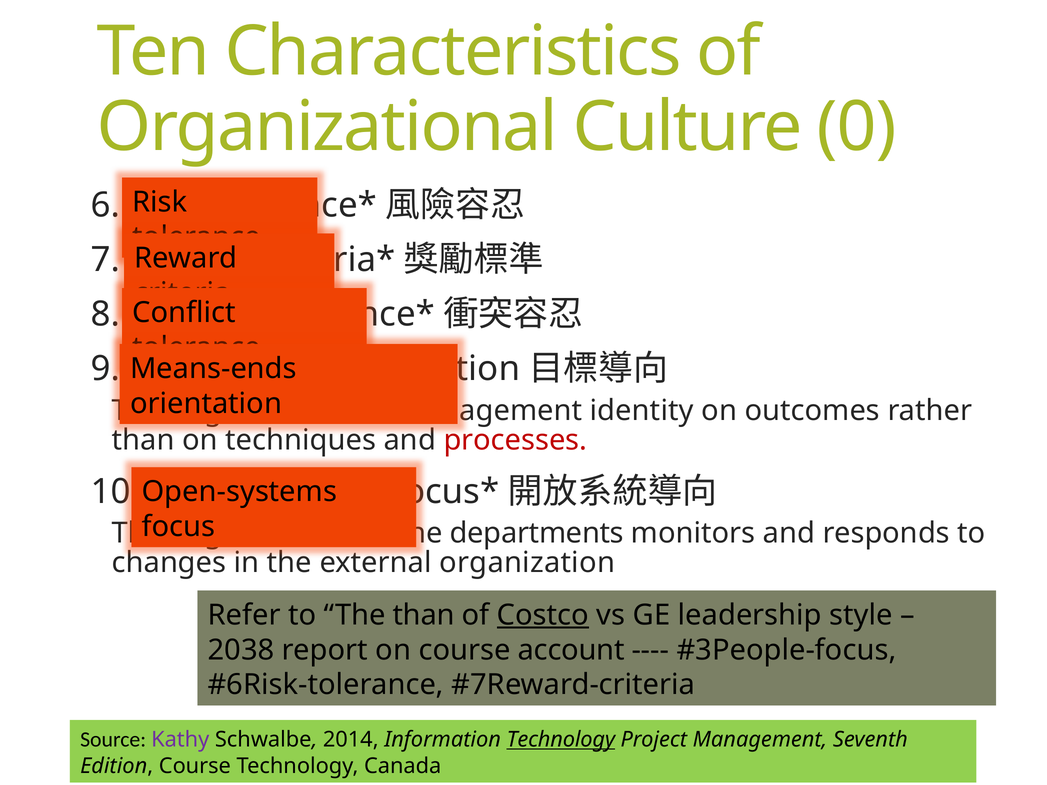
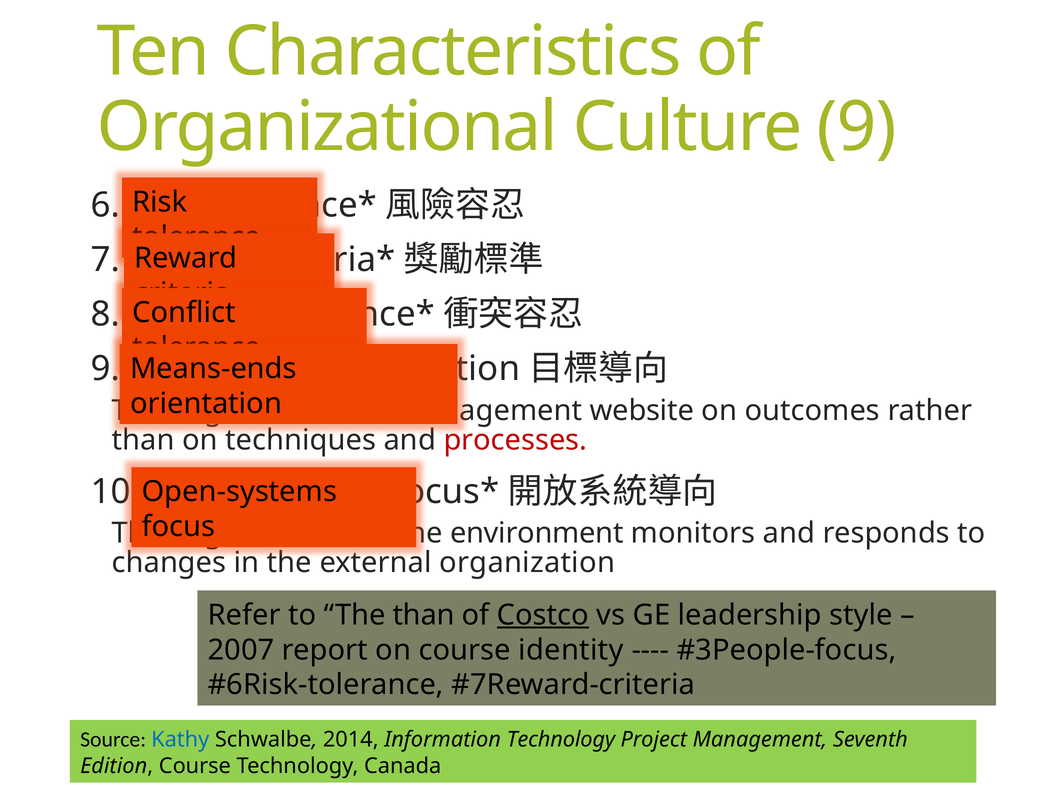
Culture 0: 0 -> 9
identity: identity -> website
departments: departments -> environment
2038: 2038 -> 2007
account: account -> identity
Kathy colour: purple -> blue
Technology at (561, 740) underline: present -> none
